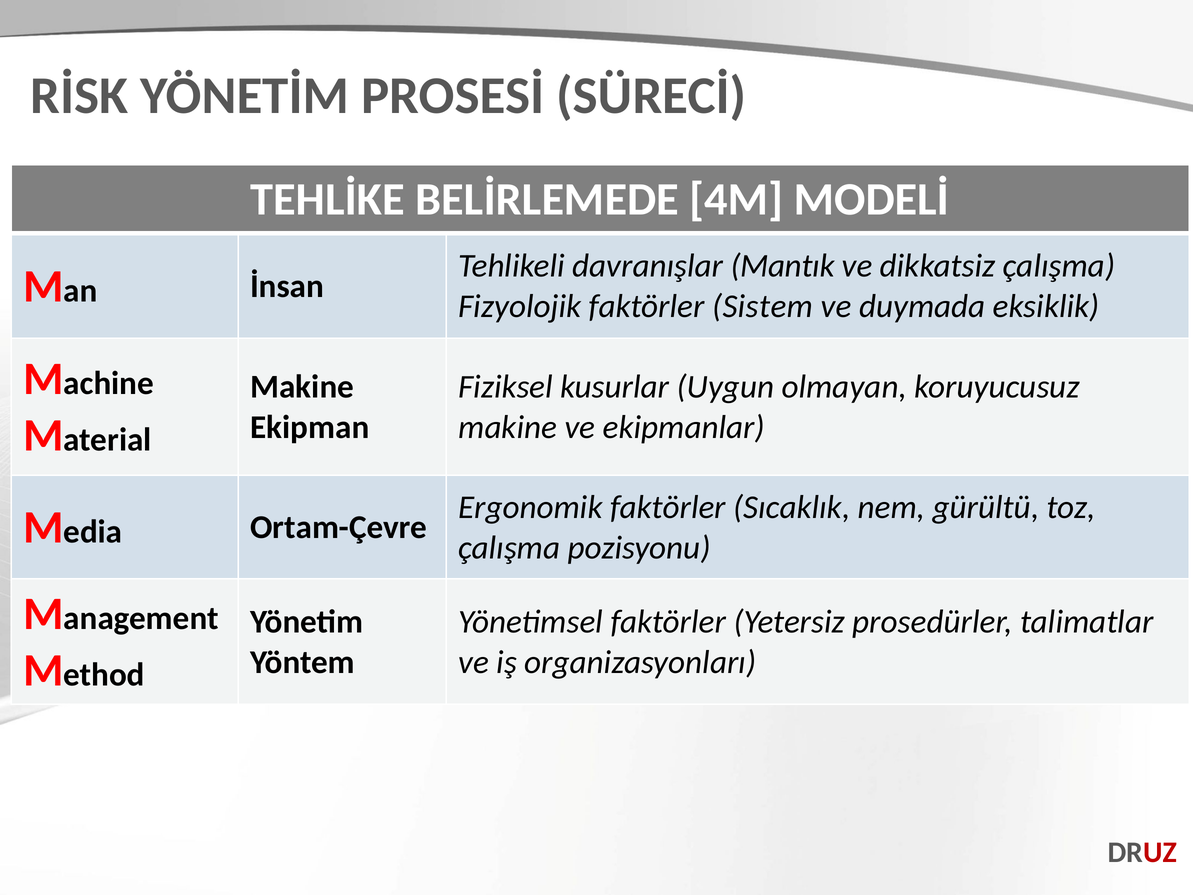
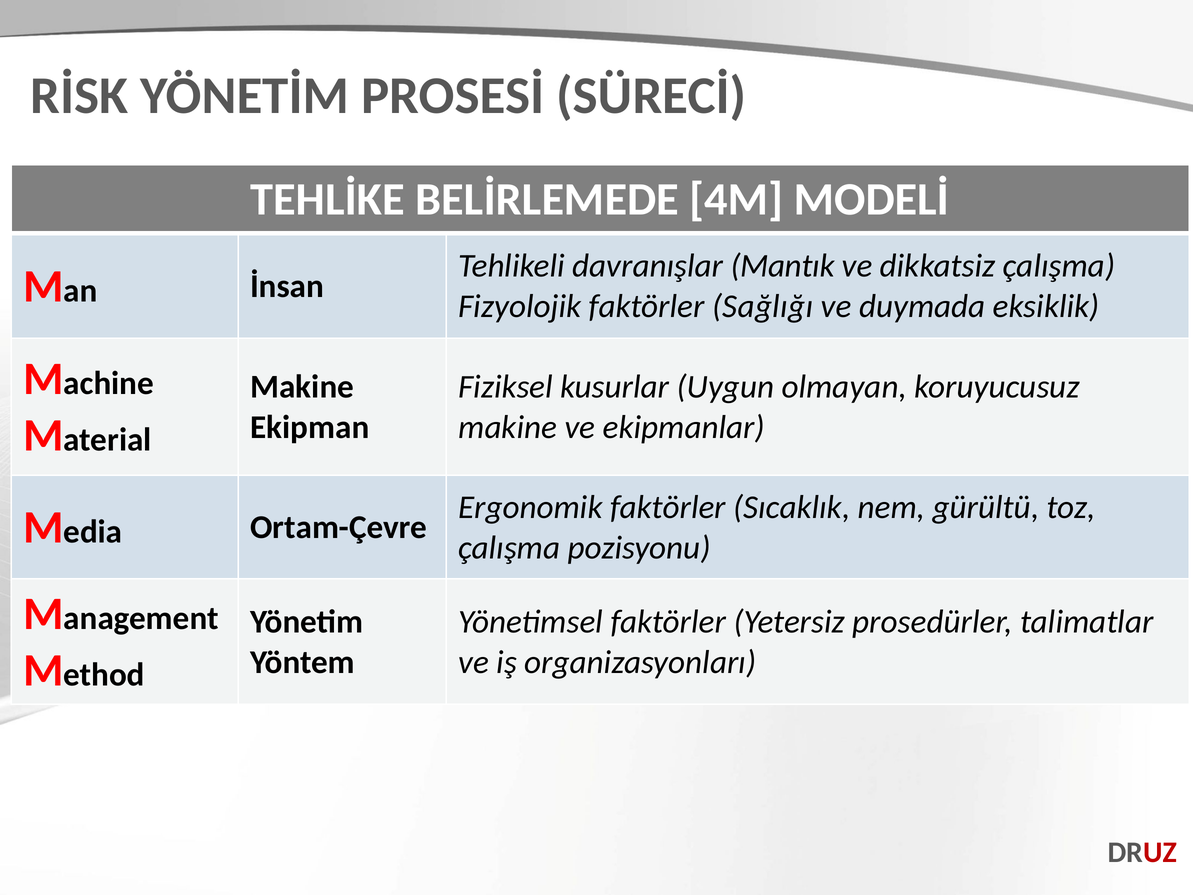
Sistem: Sistem -> Sağlığı
